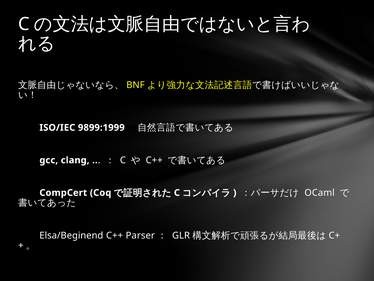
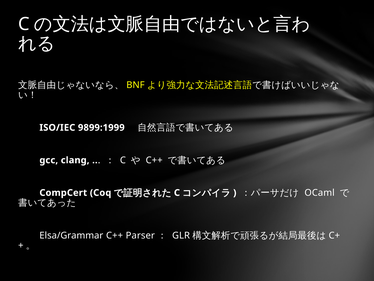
Elsa/Beginend: Elsa/Beginend -> Elsa/Grammar
